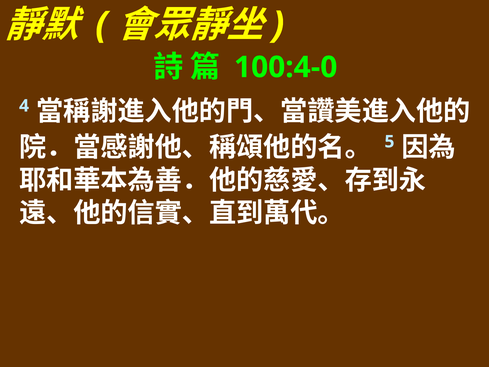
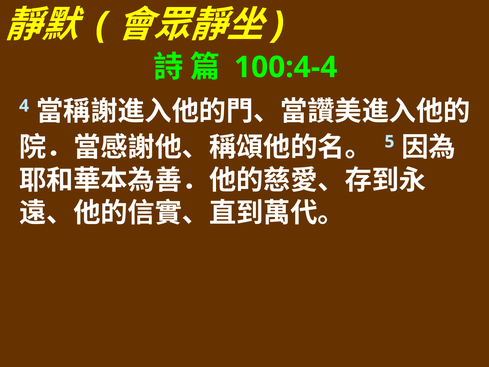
100:4-0: 100:4-0 -> 100:4-4
